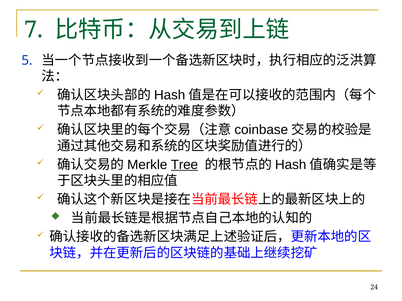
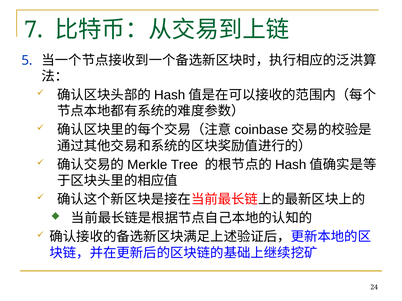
Tree underline: present -> none
